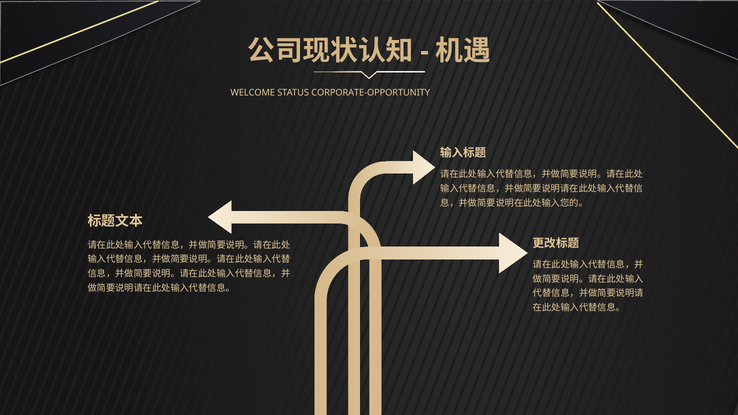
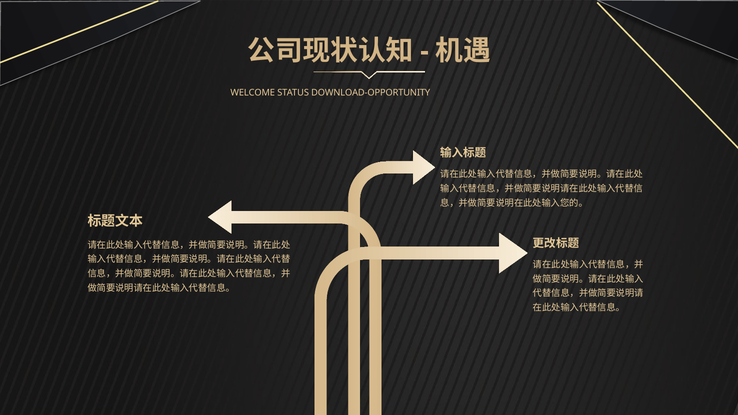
CORPORATE-OPPORTUNITY: CORPORATE-OPPORTUNITY -> DOWNLOAD-OPPORTUNITY
